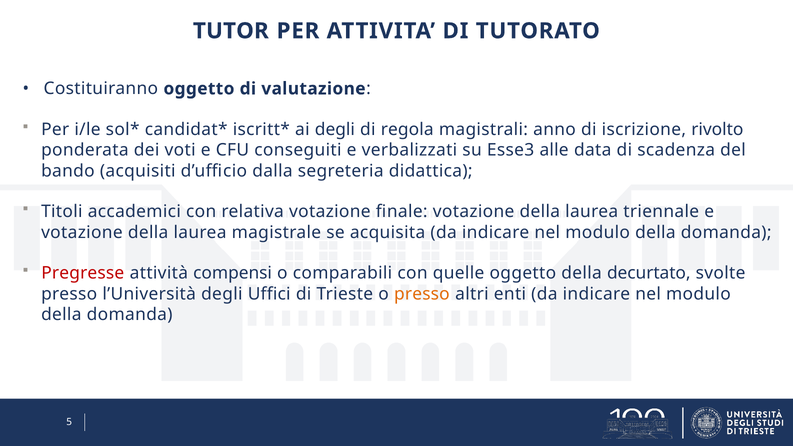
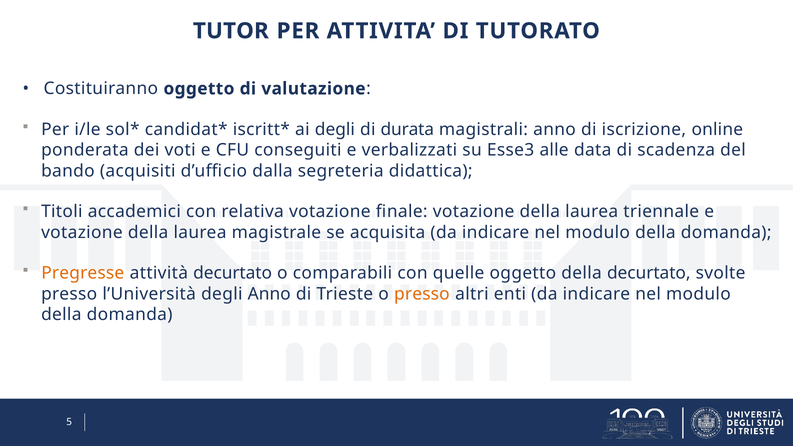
regola: regola -> durata
rivolto: rivolto -> online
Pregresse colour: red -> orange
attività compensi: compensi -> decurtato
degli Uffici: Uffici -> Anno
